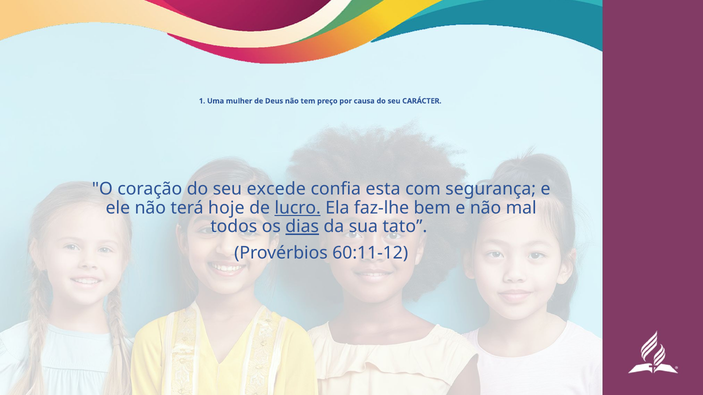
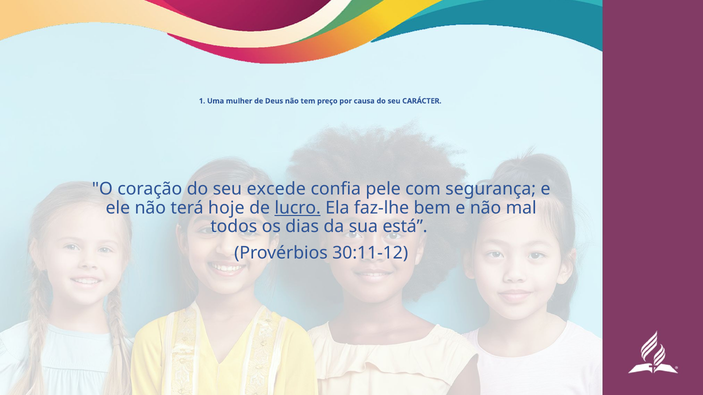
esta: esta -> pele
dias underline: present -> none
tato: tato -> está
60:11-12: 60:11-12 -> 30:11-12
